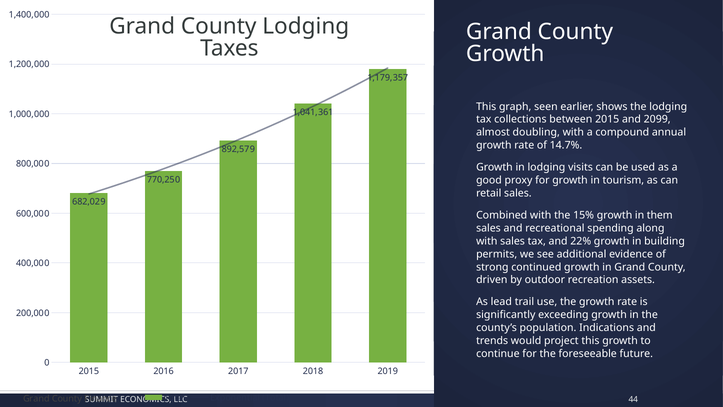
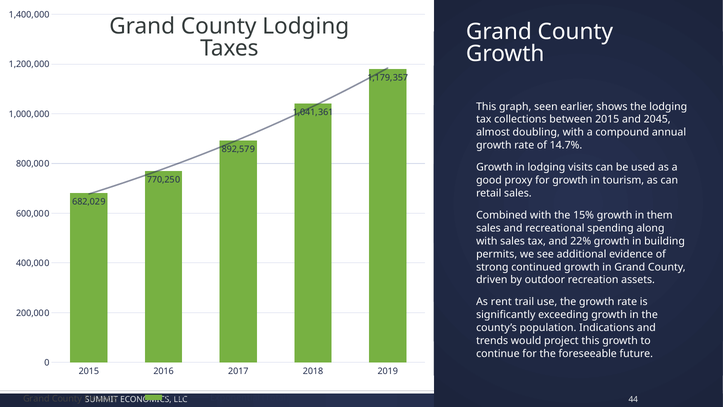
2099: 2099 -> 2045
lead: lead -> rent
